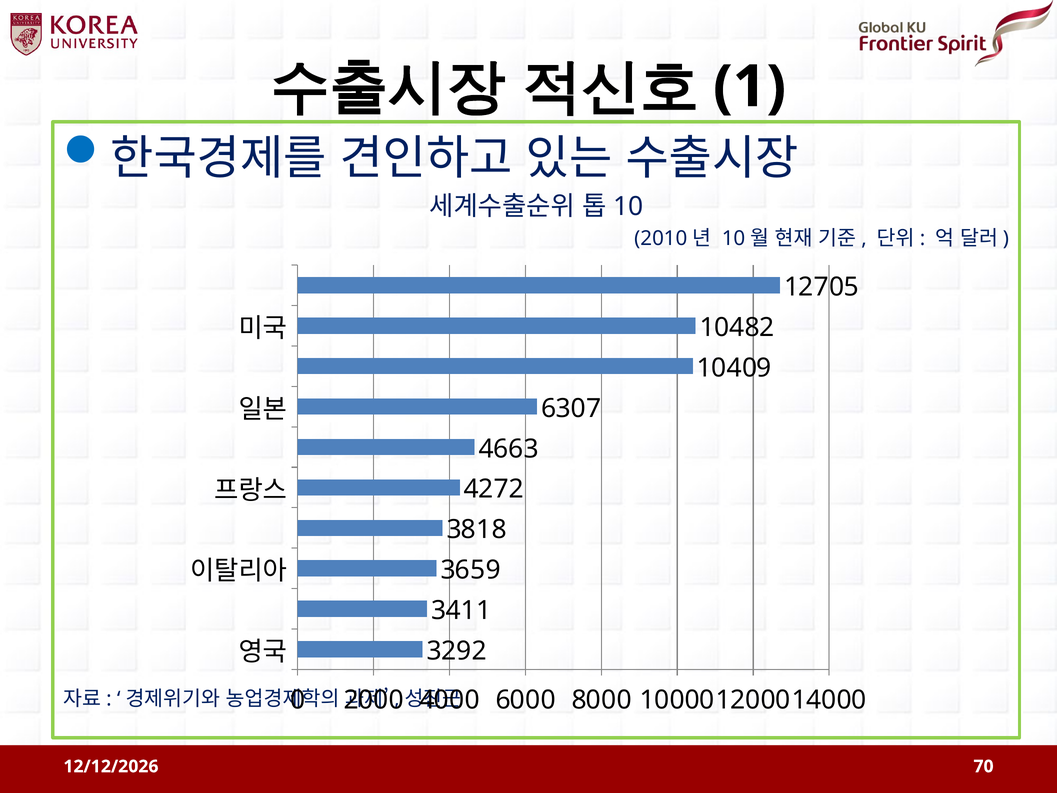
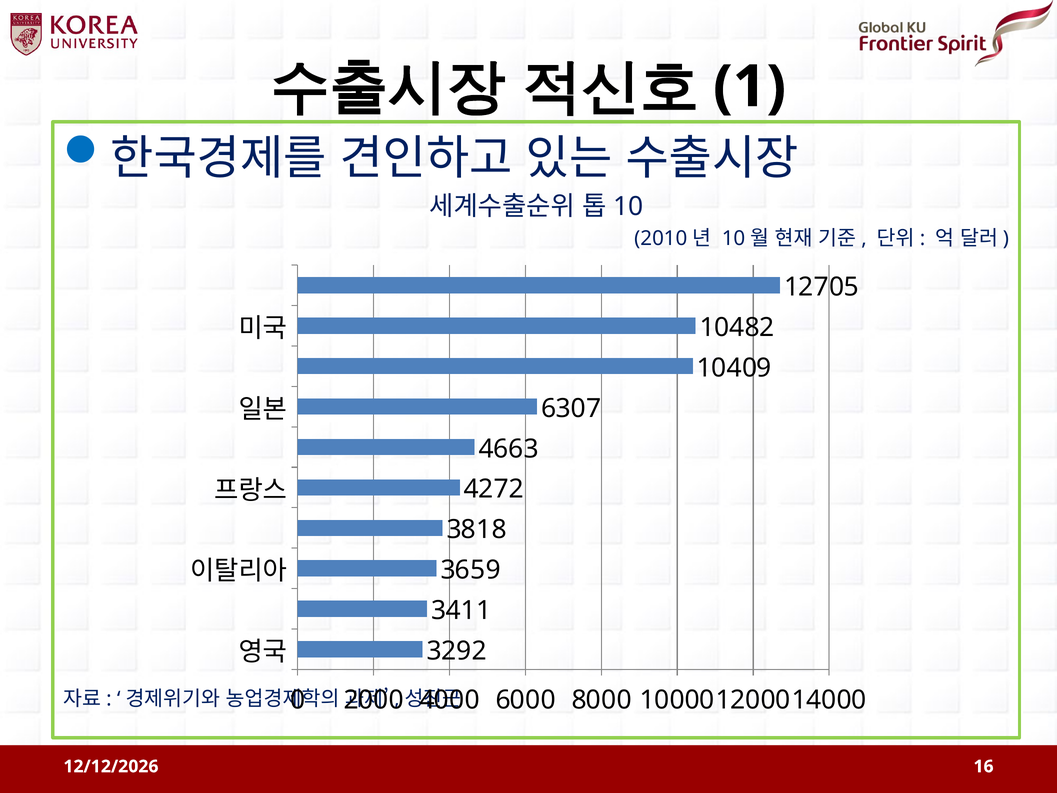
70: 70 -> 16
